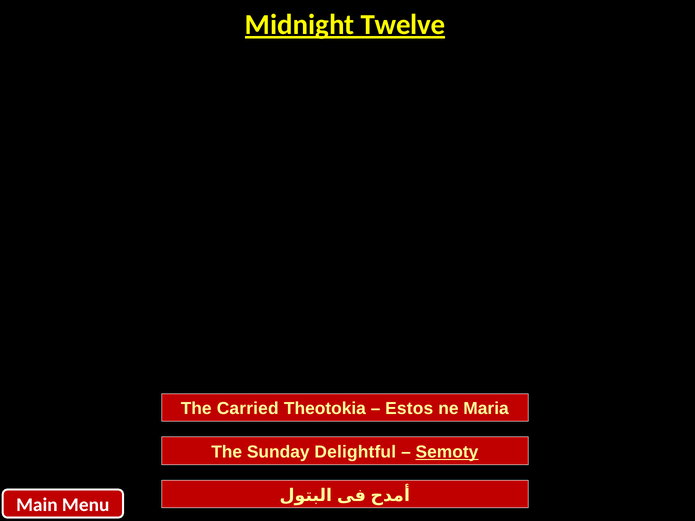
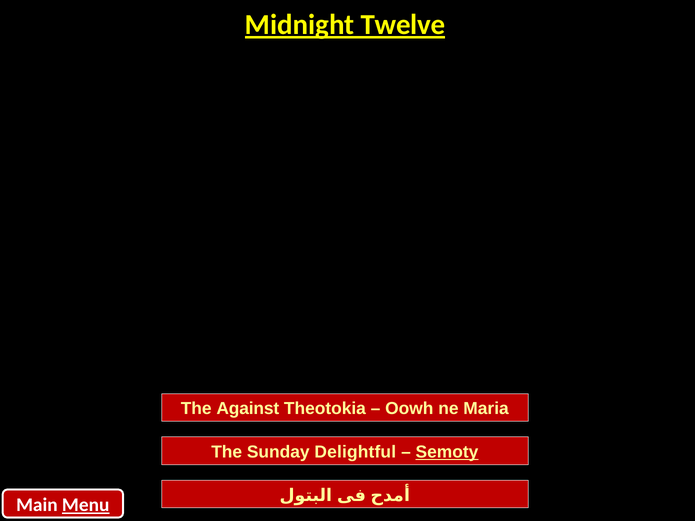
Carried: Carried -> Against
Estos: Estos -> Oowh
Menu underline: none -> present
